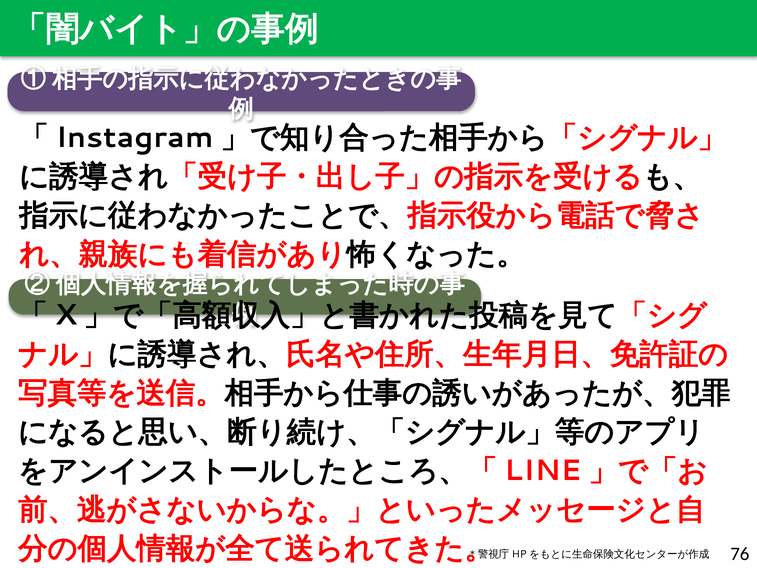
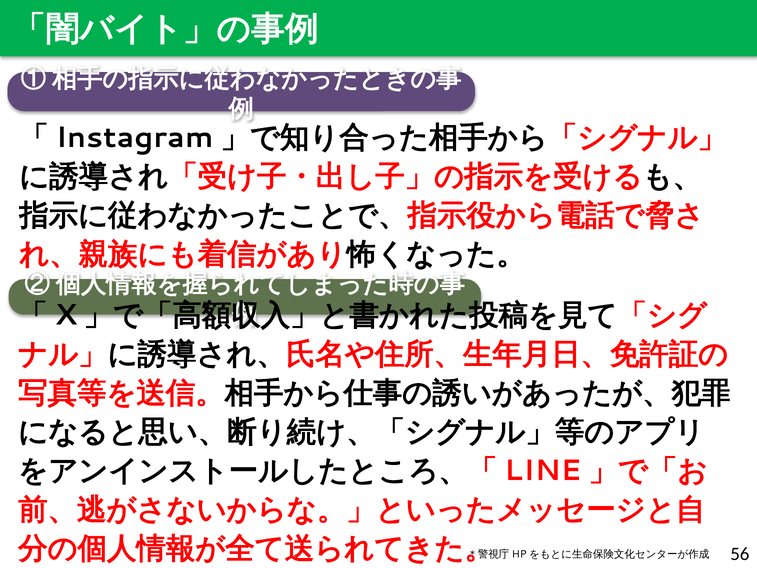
76: 76 -> 56
